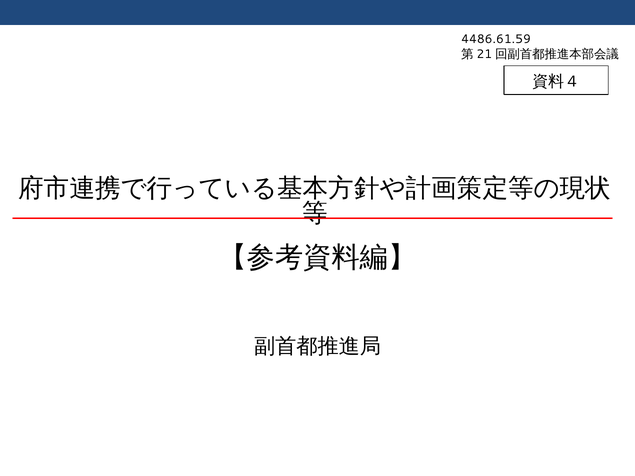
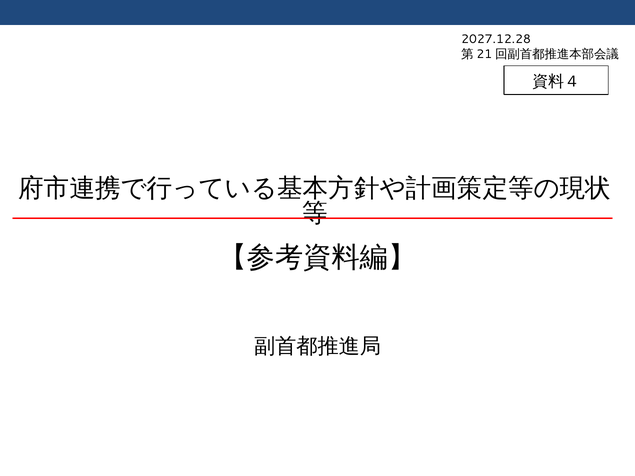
4486.61.59: 4486.61.59 -> 2027.12.28
